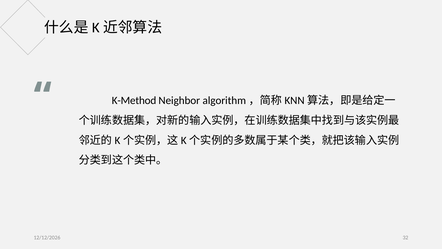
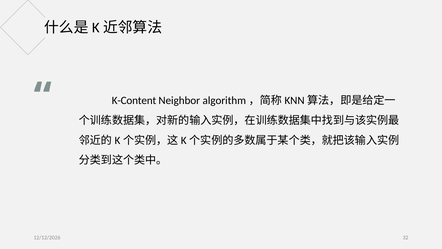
K-Method: K-Method -> K-Content
